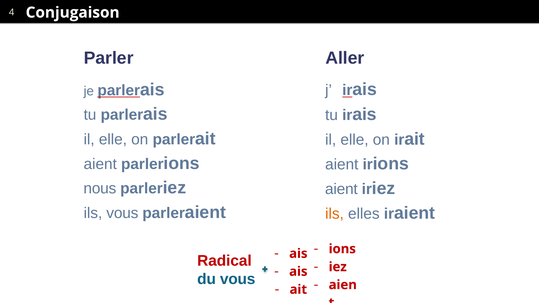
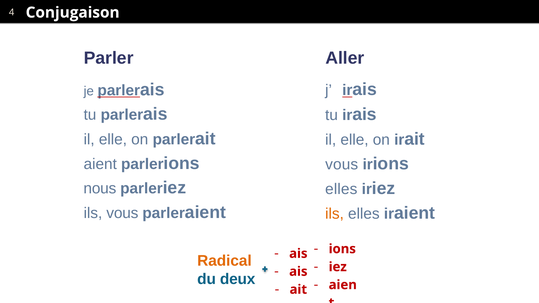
aient at (342, 165): aient -> vous
aient at (341, 189): aient -> elles
Radical colour: red -> orange
du vous: vous -> deux
